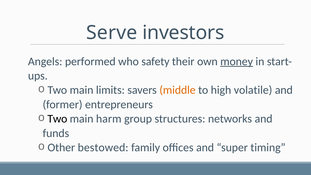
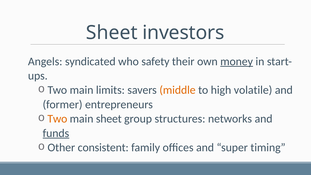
Serve at (112, 33): Serve -> Sheet
performed: performed -> syndicated
Two at (57, 119) colour: black -> orange
main harm: harm -> sheet
funds underline: none -> present
bestowed: bestowed -> consistent
